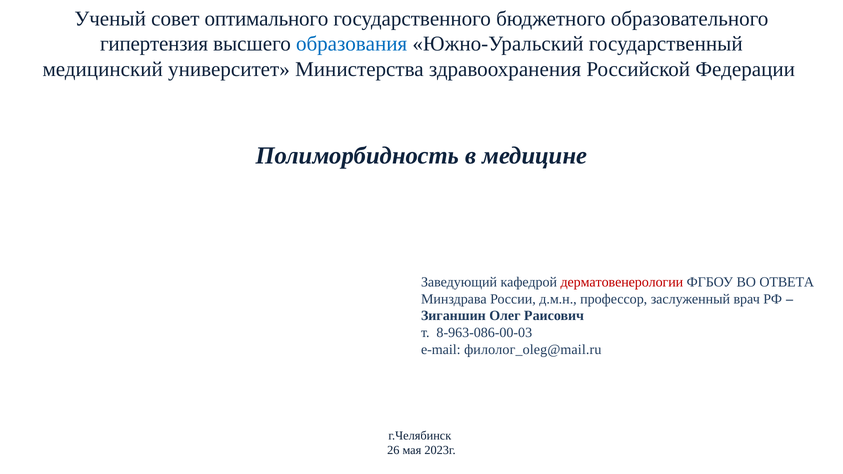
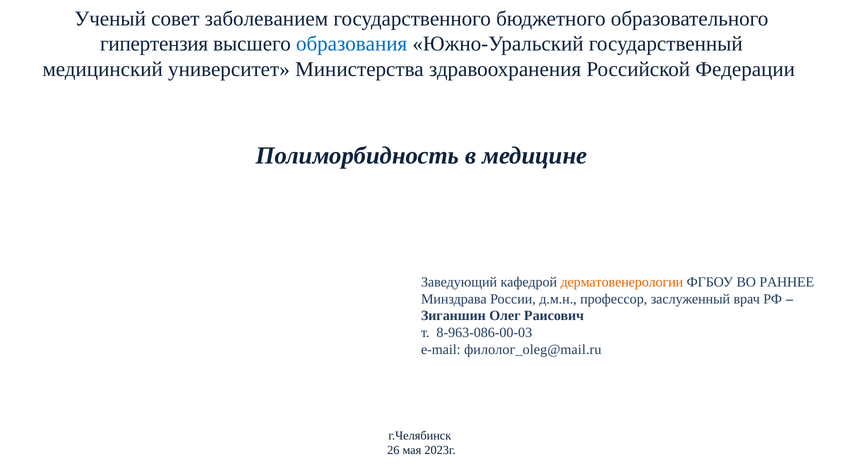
оптимального: оптимального -> заболеванием
дерматовенерологии colour: red -> orange
ОТВЕТА: ОТВЕТА -> РАННЕЕ
